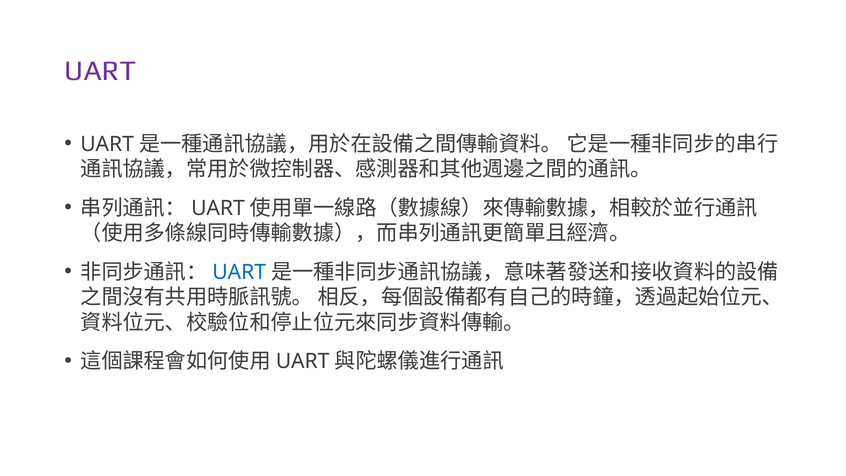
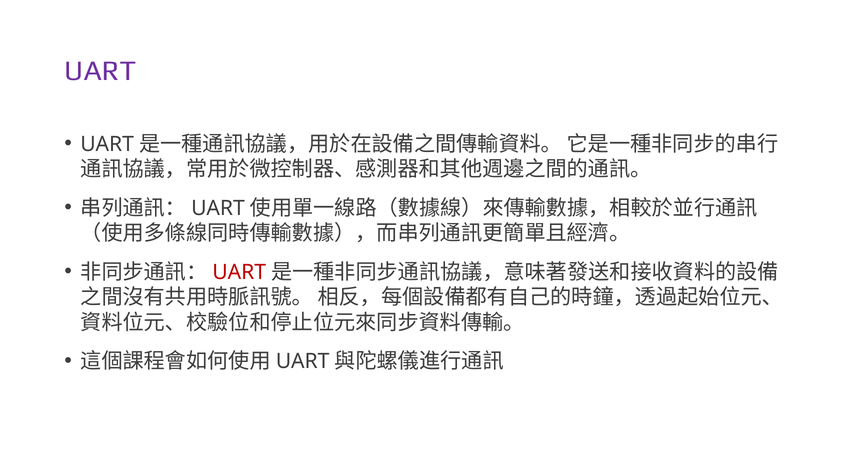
UART at (239, 272) colour: blue -> red
